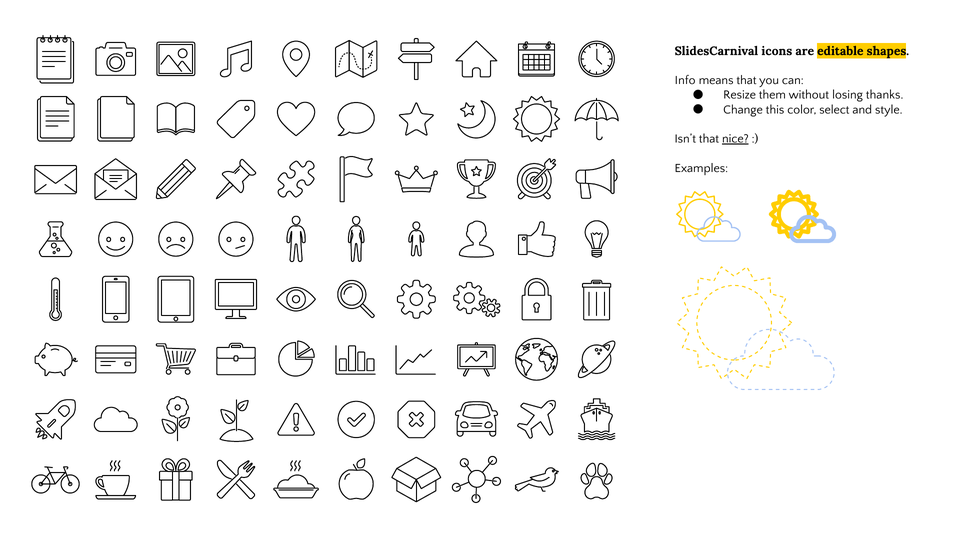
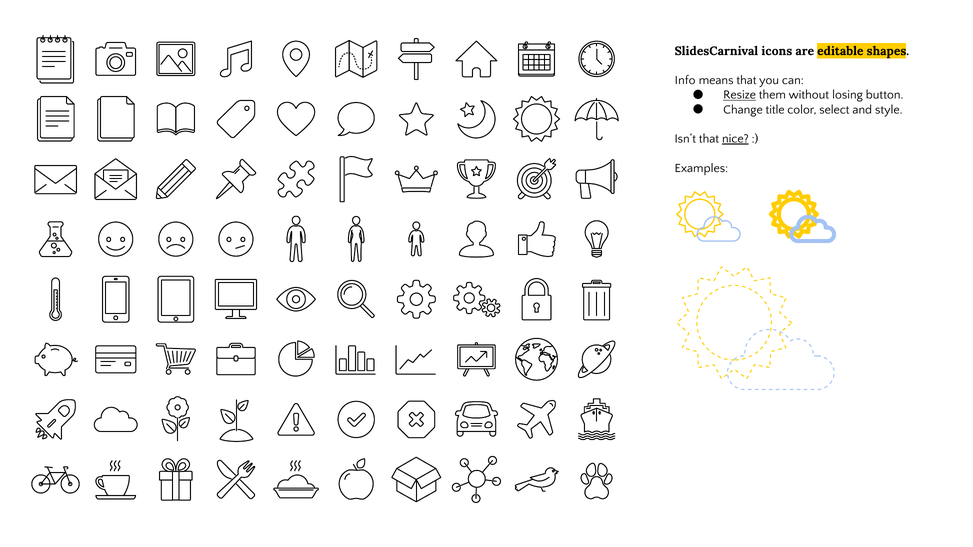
Resize underline: none -> present
thanks: thanks -> button
this: this -> title
